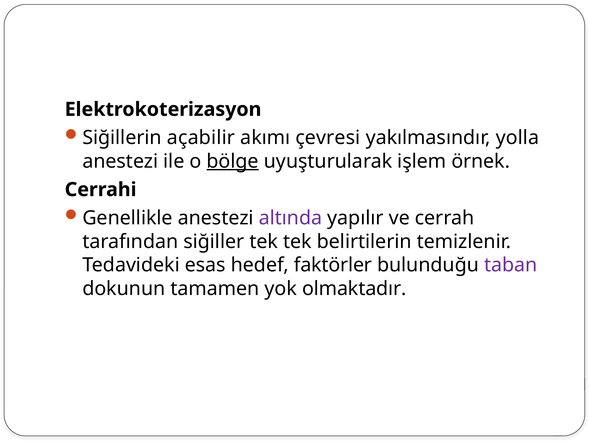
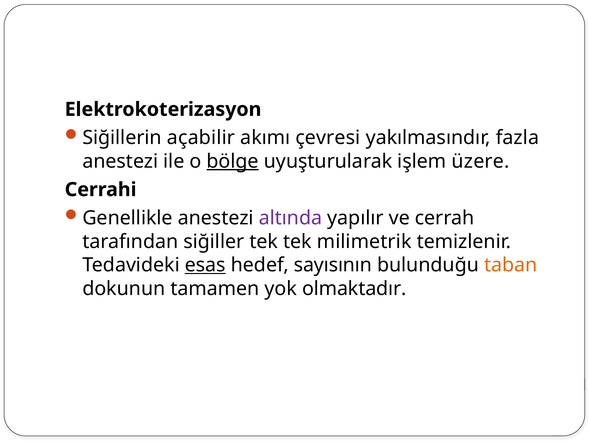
yolla: yolla -> fazla
örnek: örnek -> üzere
belirtilerin: belirtilerin -> milimetrik
esas underline: none -> present
faktörler: faktörler -> sayısının
taban colour: purple -> orange
